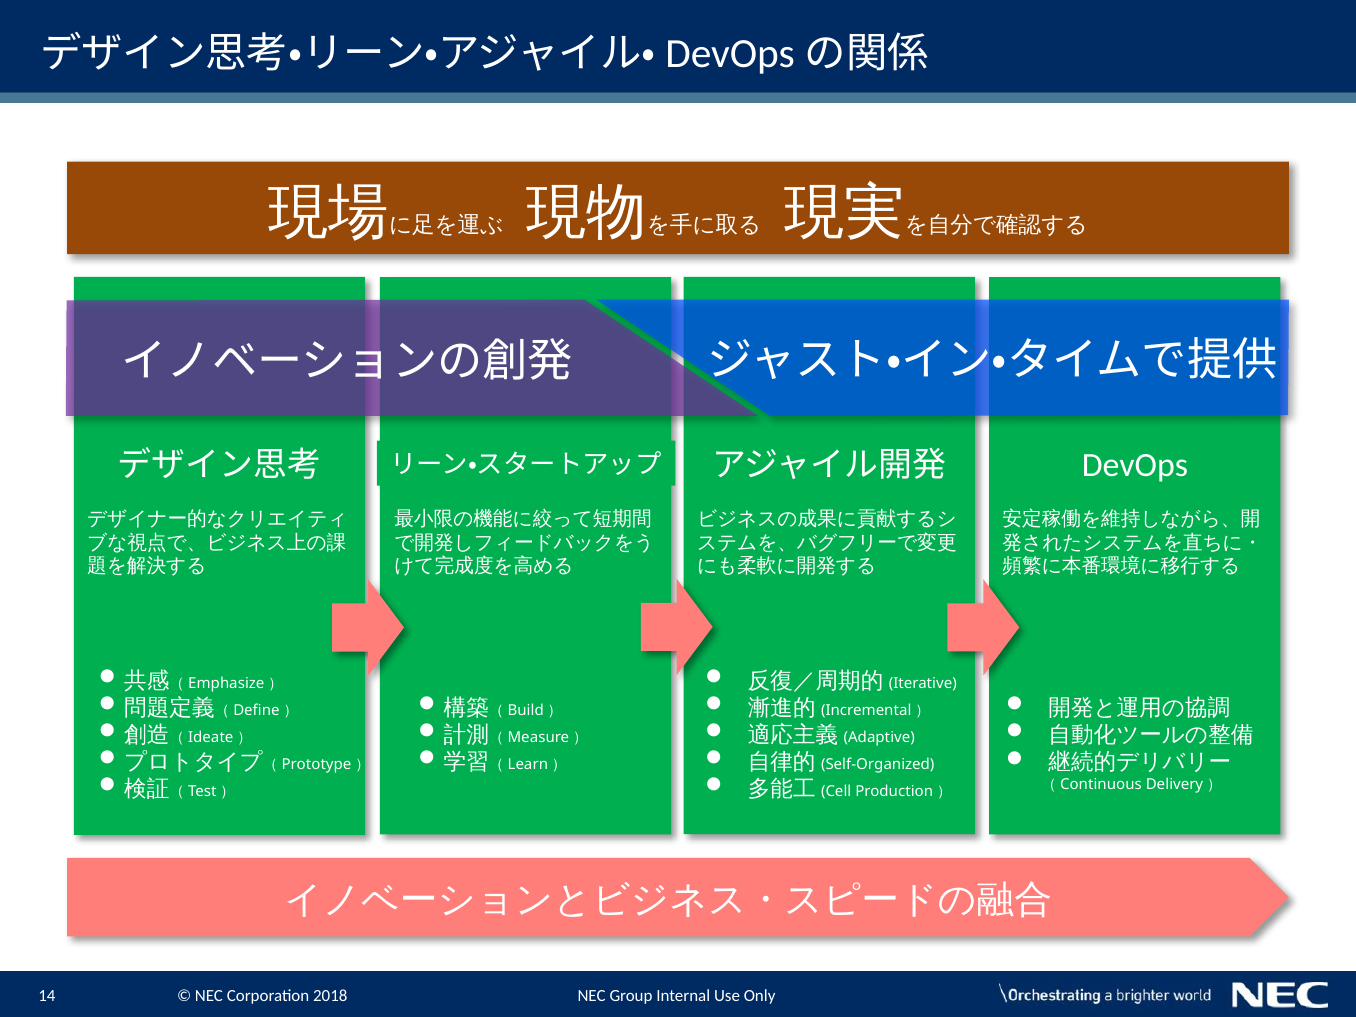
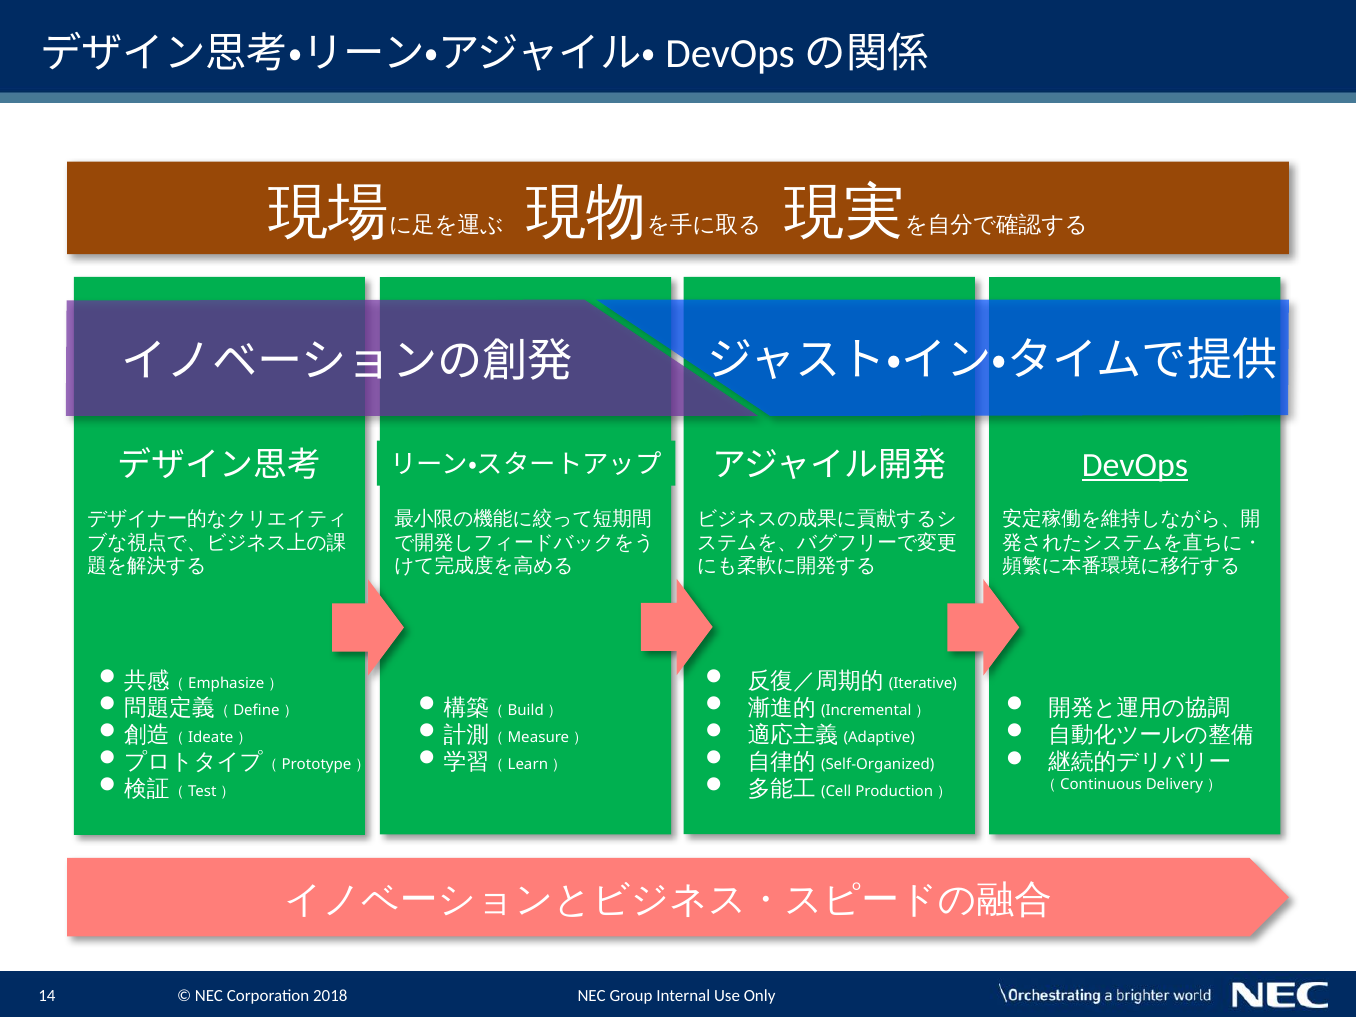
DevOps underline: none -> present
